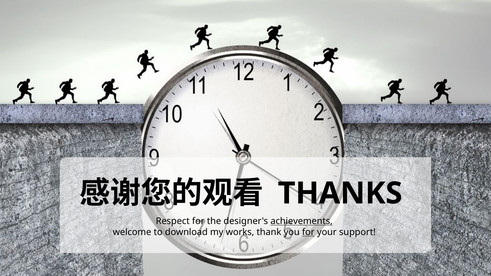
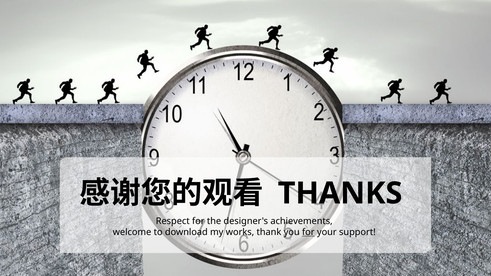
achievements underline: present -> none
